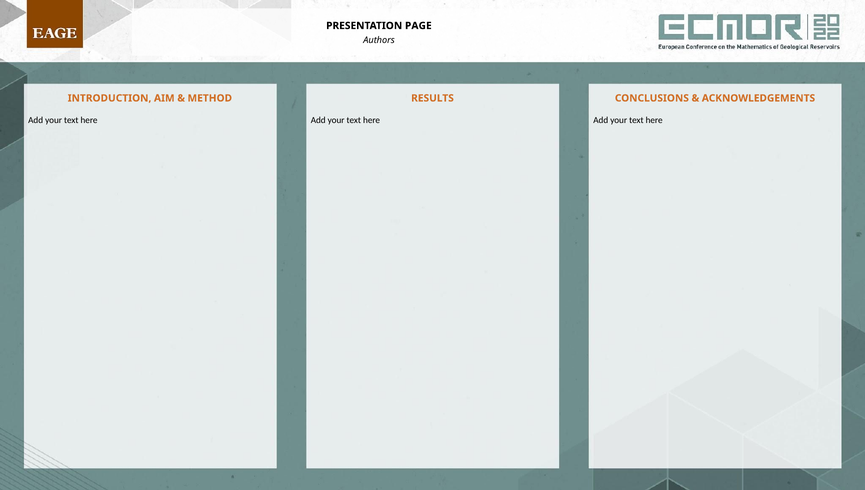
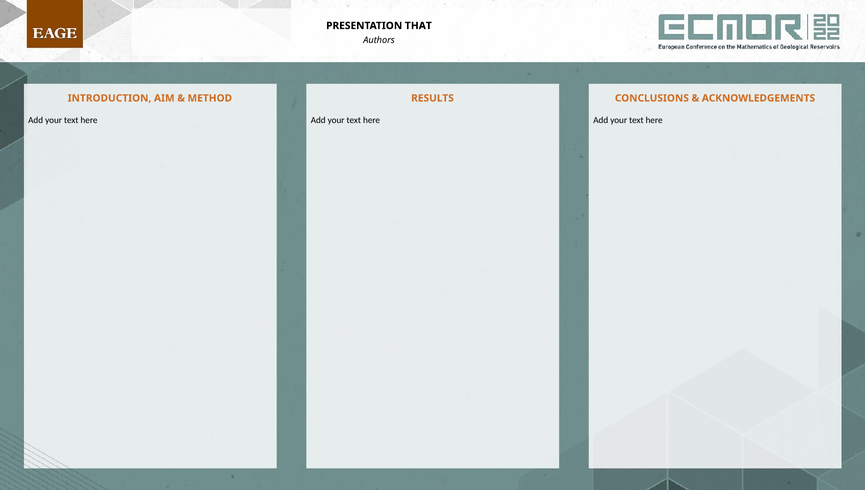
PAGE: PAGE -> THAT
